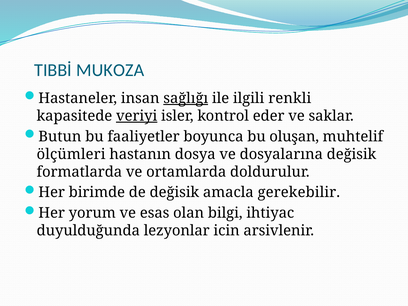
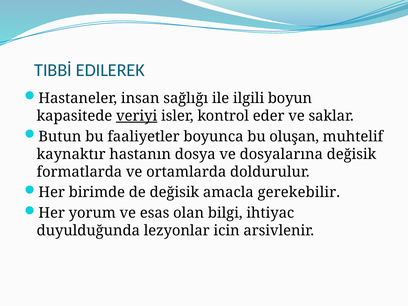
MUKOZA: MUKOZA -> EDILEREK
sağlığı underline: present -> none
renkli: renkli -> boyun
ölçümleri: ölçümleri -> kaynaktır
